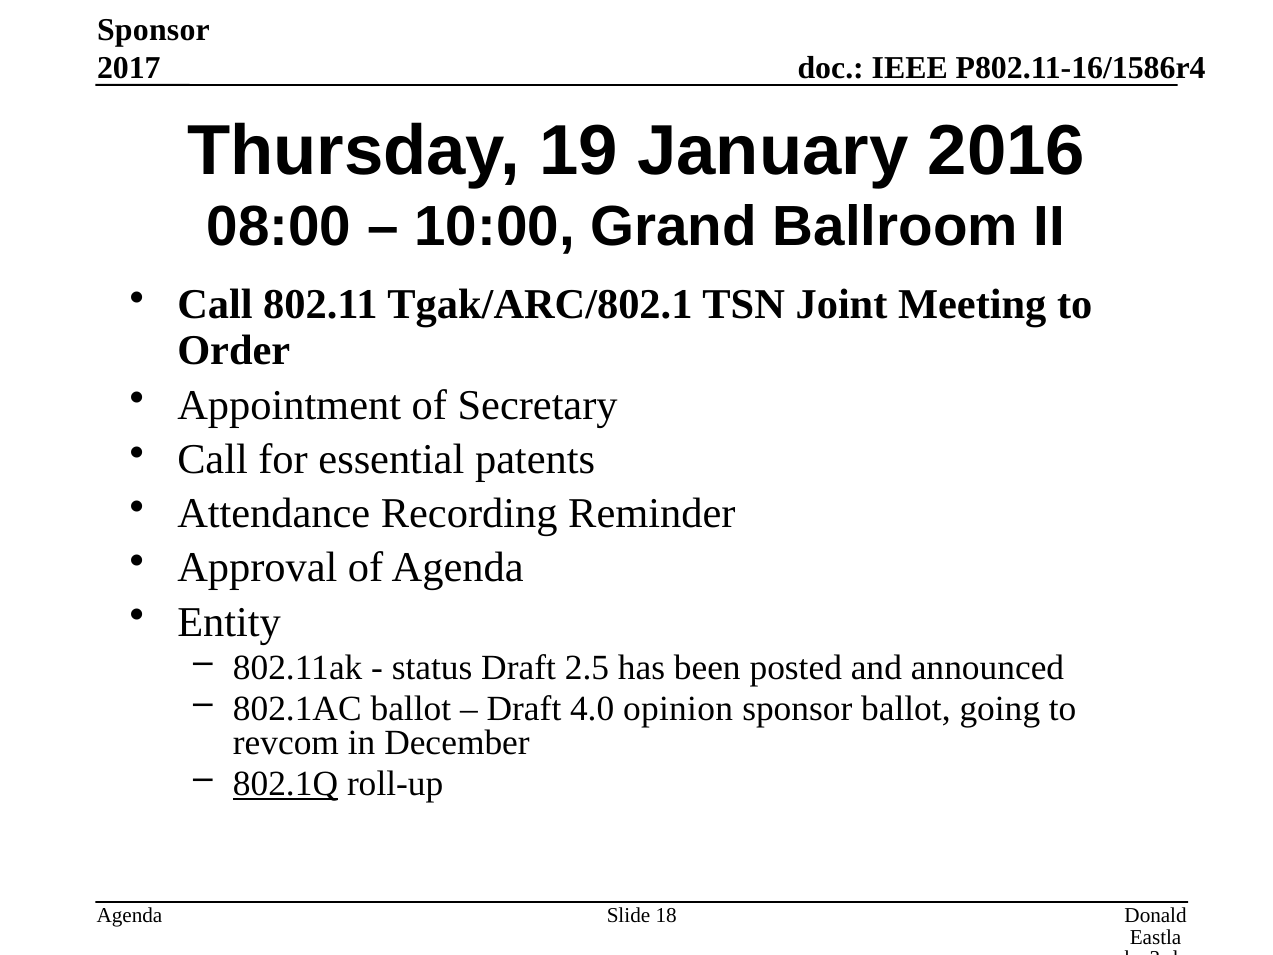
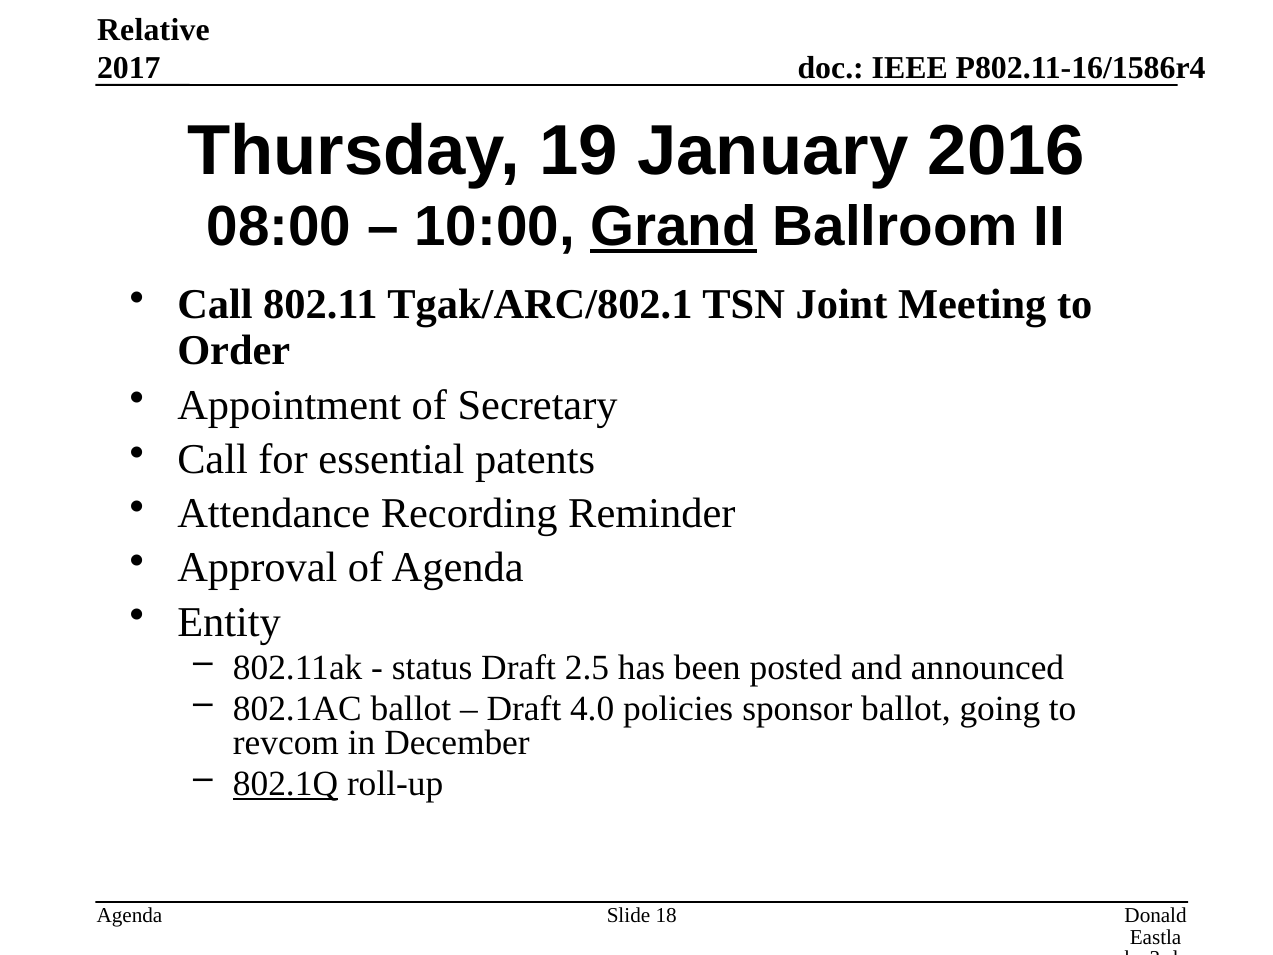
Sponsor at (153, 30): Sponsor -> Relative
Grand underline: none -> present
opinion: opinion -> policies
